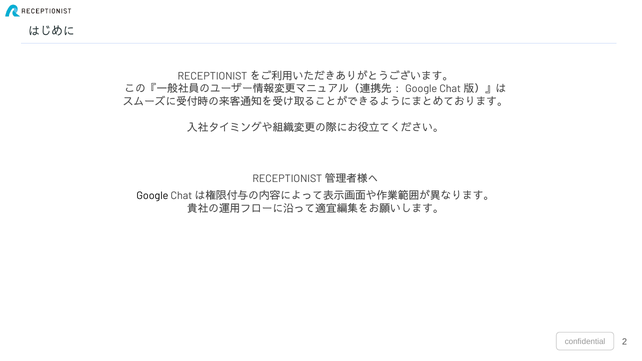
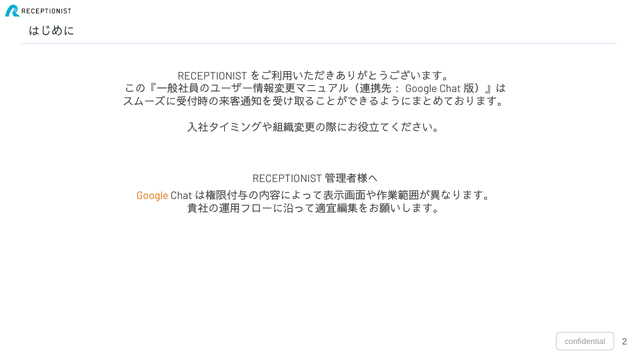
Google colour: black -> orange
